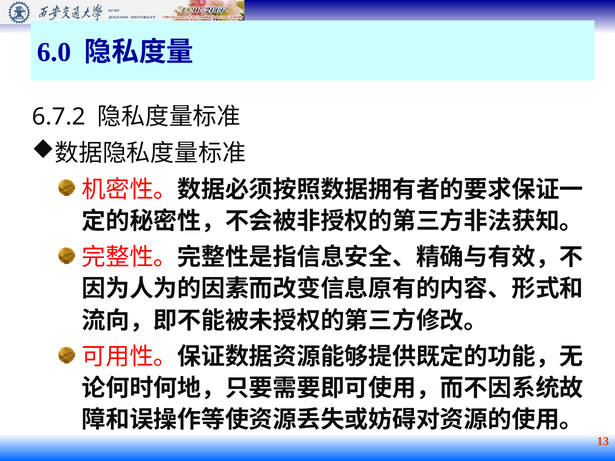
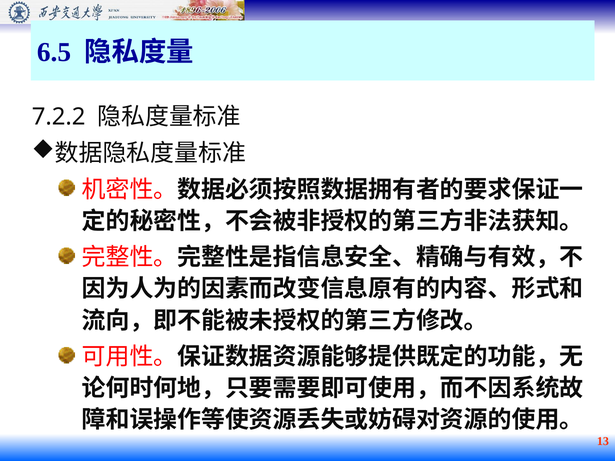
6.0: 6.0 -> 6.5
6.7.2: 6.7.2 -> 7.2.2
